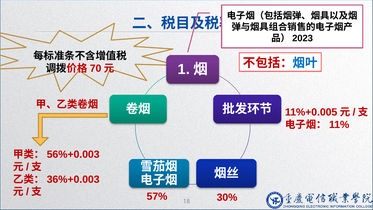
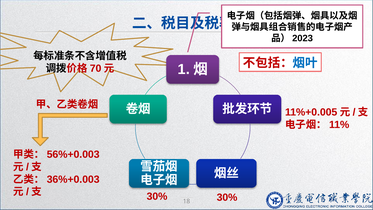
57% at (157, 196): 57% -> 30%
